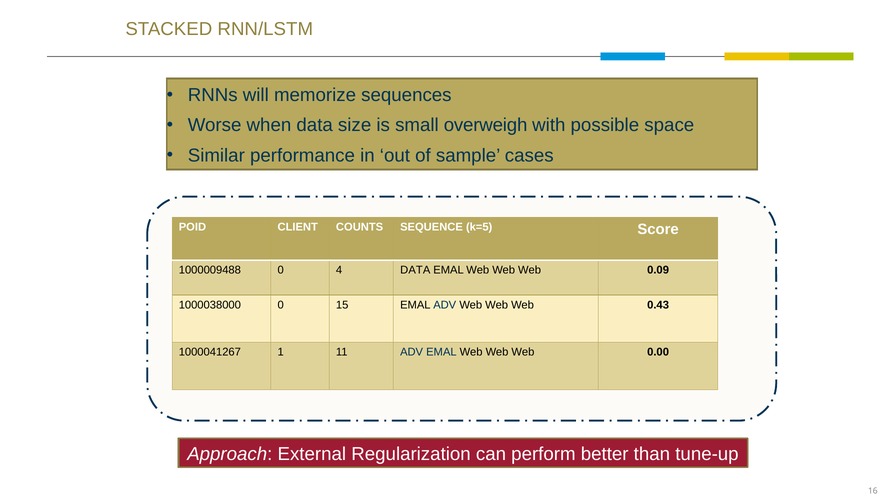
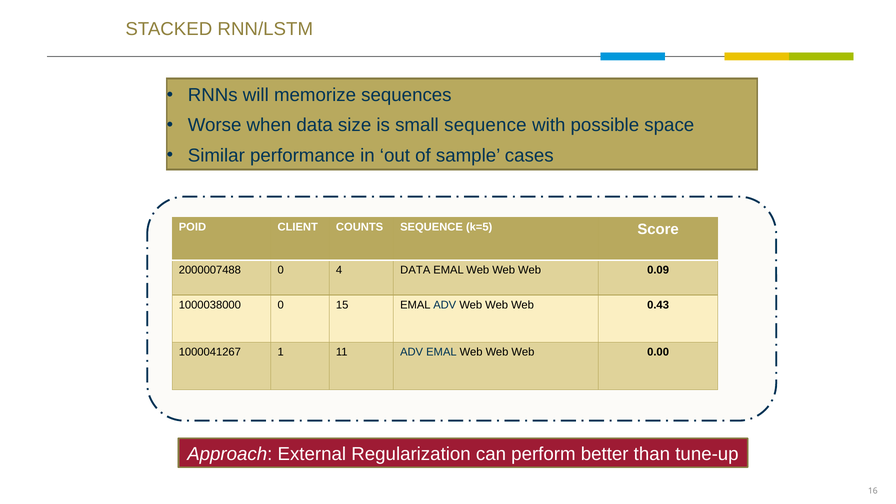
small overweigh: overweigh -> sequence
1000009488: 1000009488 -> 2000007488
